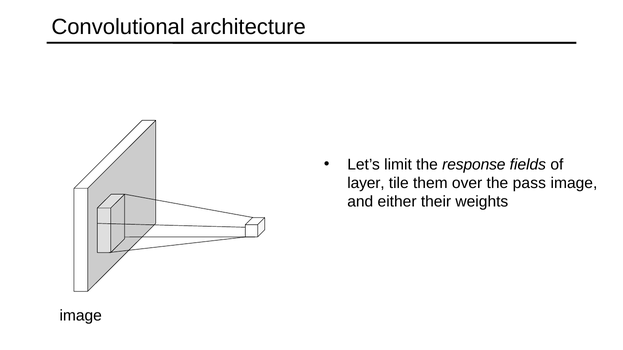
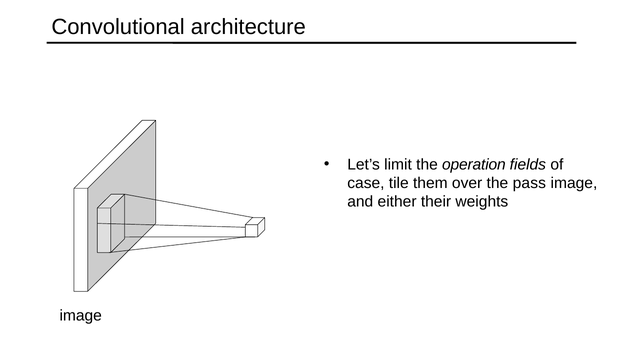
response: response -> operation
layer: layer -> case
